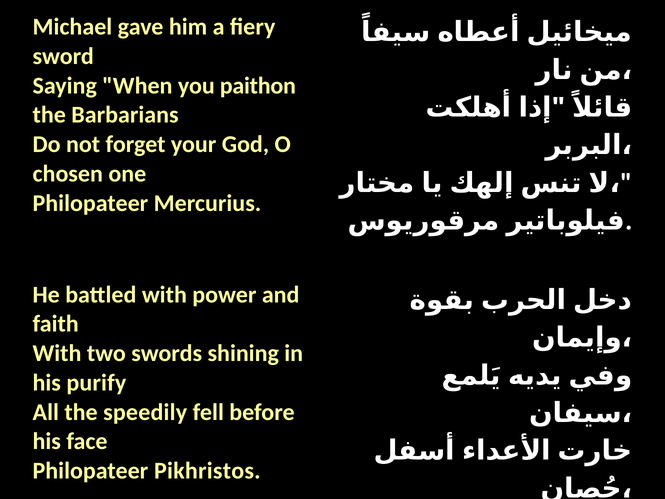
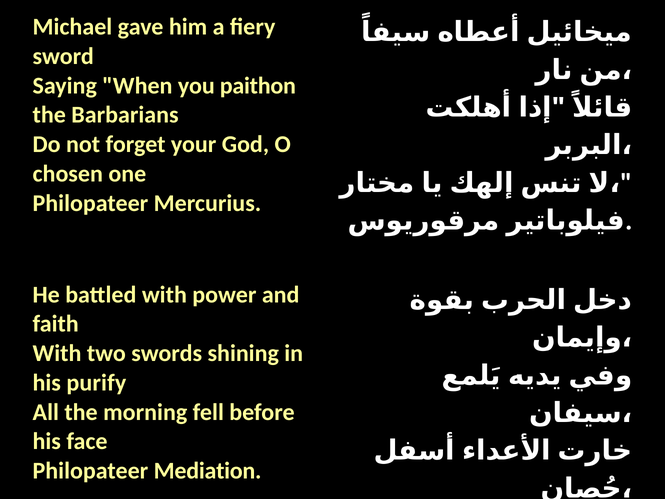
speedily: speedily -> morning
Pikhristos: Pikhristos -> Mediation
